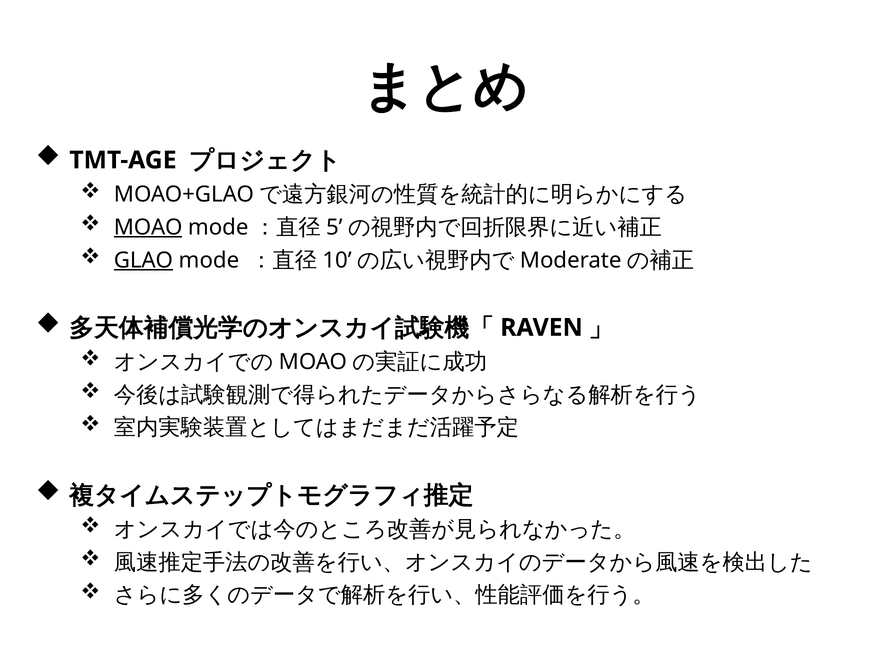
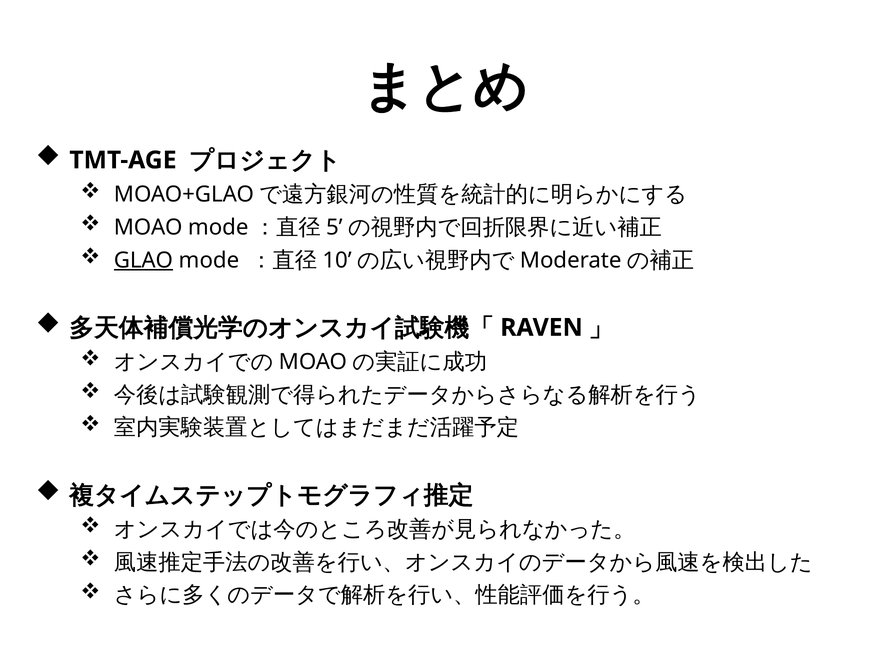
MOAO underline: present -> none
